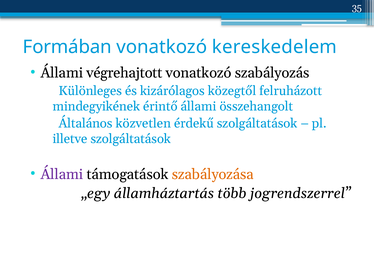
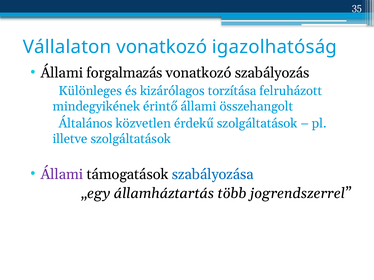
Formában: Formában -> Vállalaton
kereskedelem: kereskedelem -> igazolhatóság
végrehajtott: végrehajtott -> forgalmazás
közegtől: közegtől -> torzítása
szabályozása colour: orange -> blue
